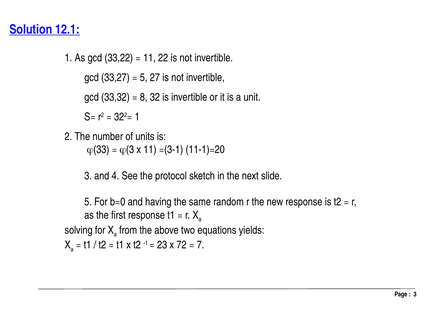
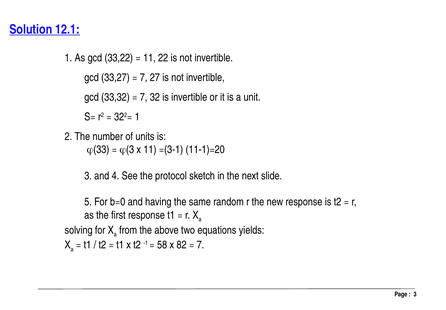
5 at (144, 77): 5 -> 7
8 at (144, 97): 8 -> 7
23: 23 -> 58
72: 72 -> 82
